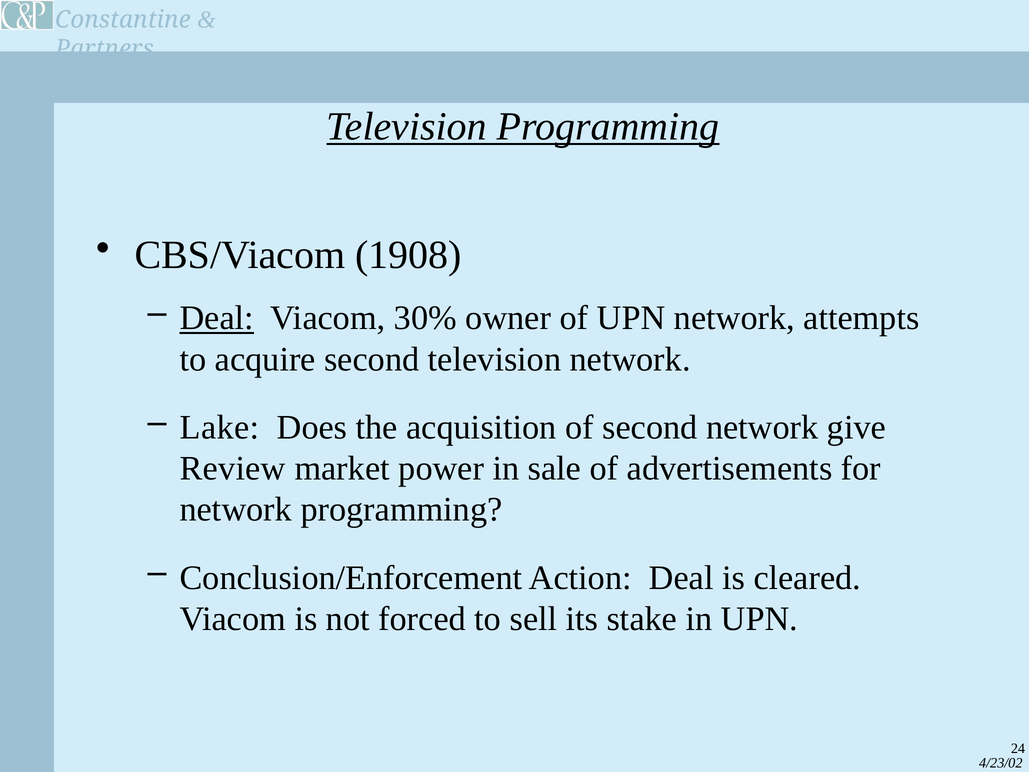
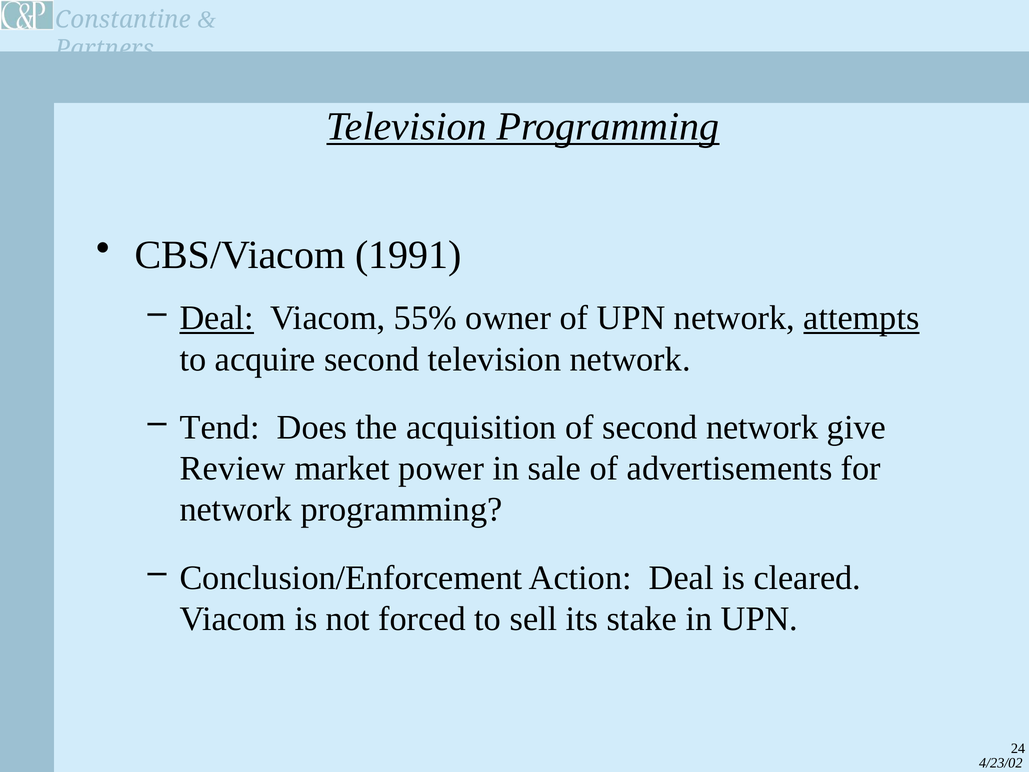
1908: 1908 -> 1991
30%: 30% -> 55%
attempts underline: none -> present
Lake: Lake -> Tend
